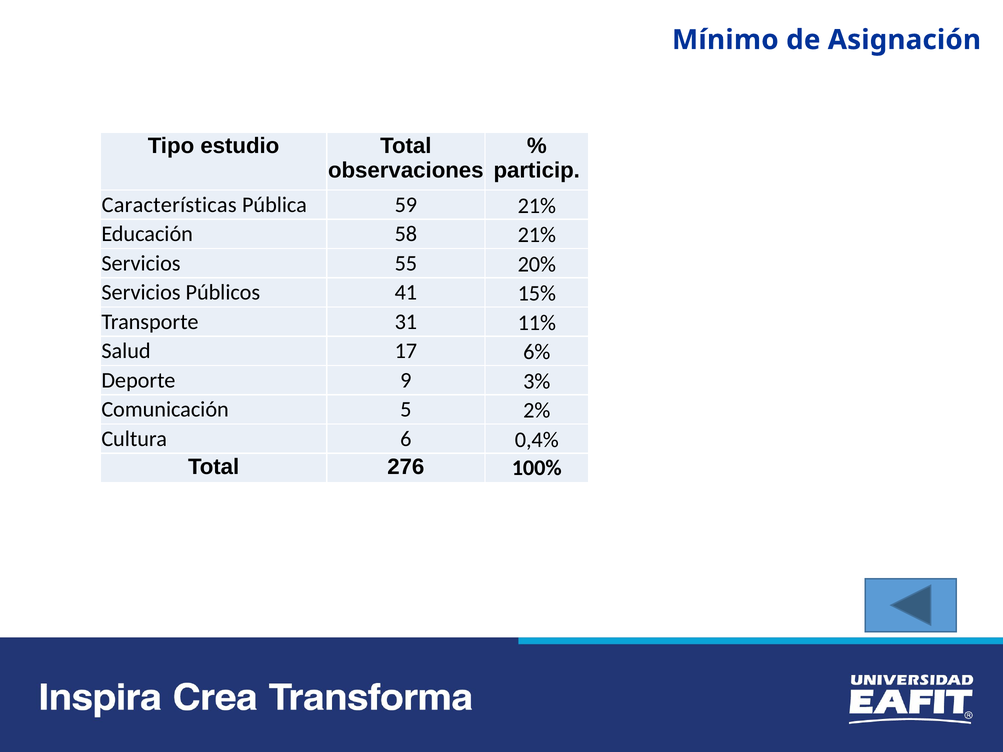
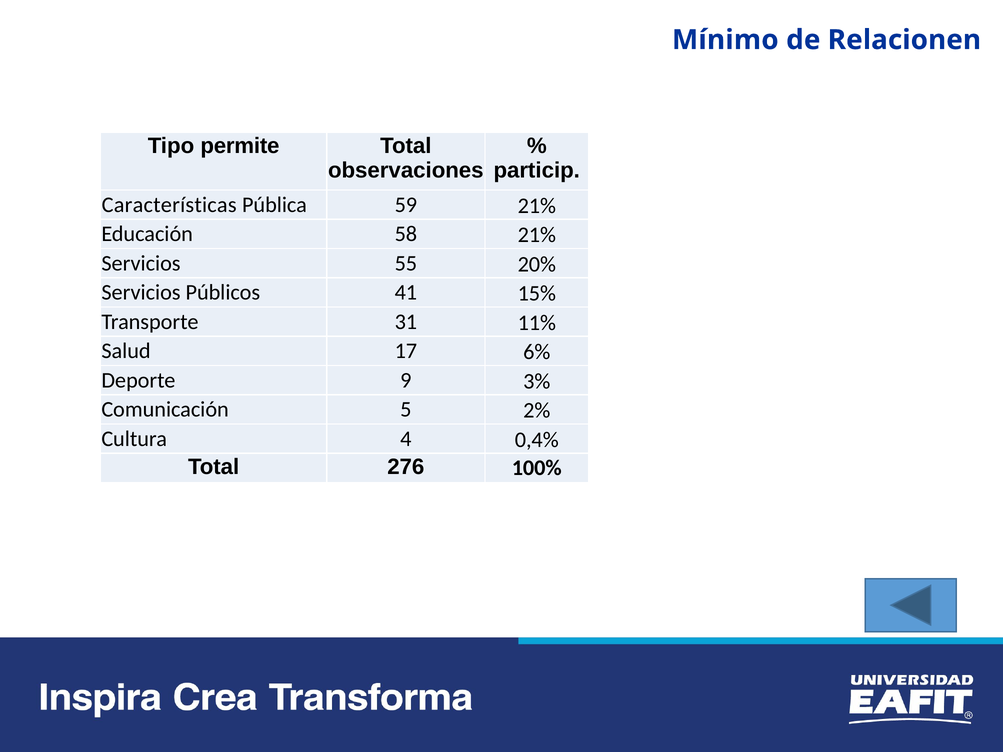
Asignación: Asignación -> Relacionen
estudio: estudio -> permite
6: 6 -> 4
